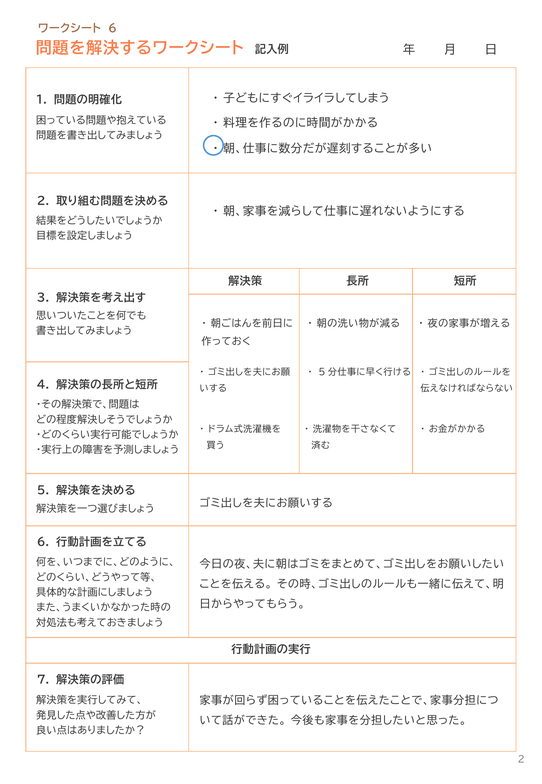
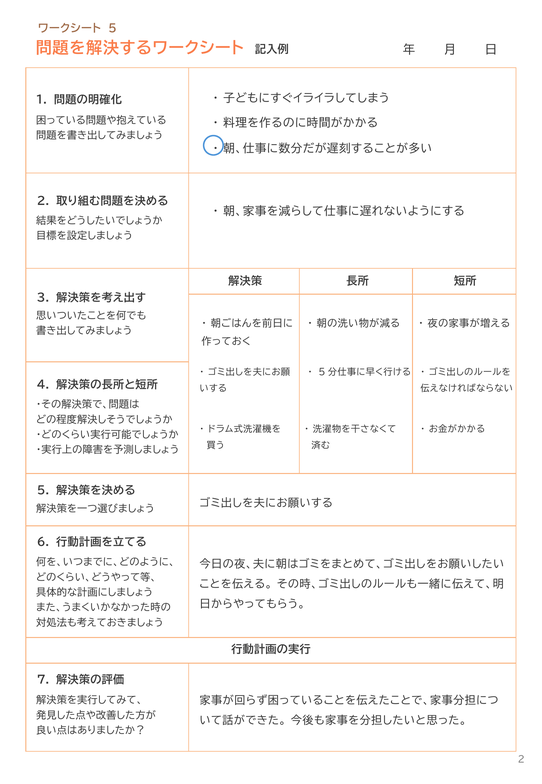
6 at (112, 28): 6 -> 5
